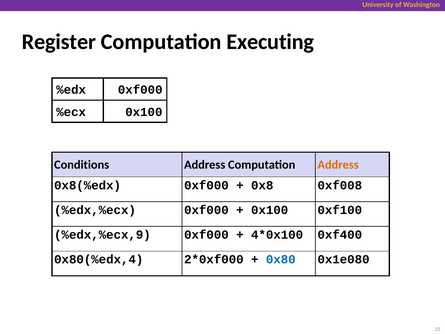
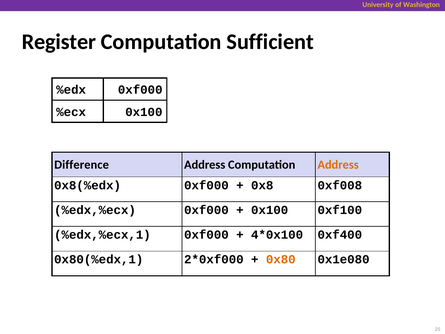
Executing: Executing -> Sufficient
Conditions: Conditions -> Difference
%edx,%ecx,9: %edx,%ecx,9 -> %edx,%ecx,1
0x80(%edx,4: 0x80(%edx,4 -> 0x80(%edx,1
0x80 colour: blue -> orange
